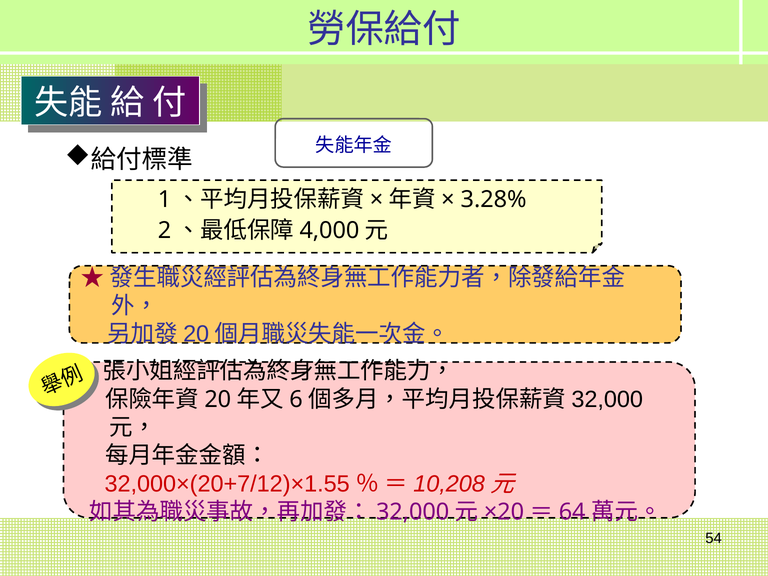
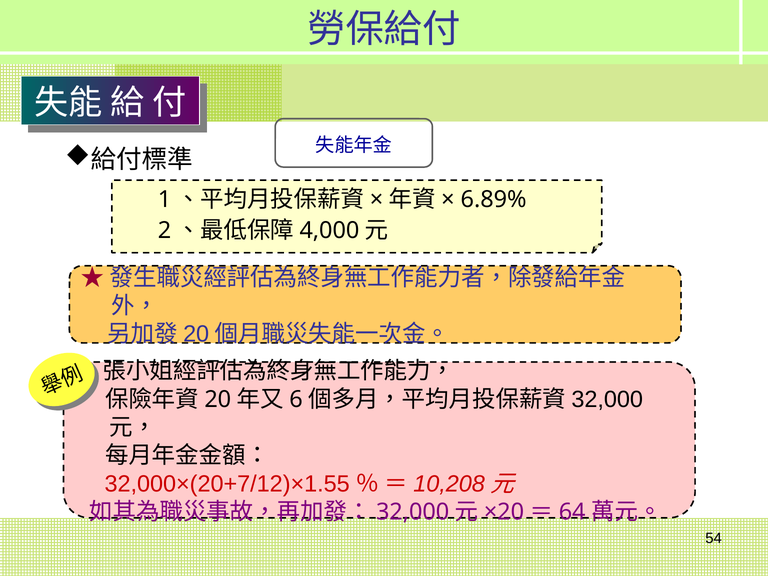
3.28%: 3.28% -> 6.89%
